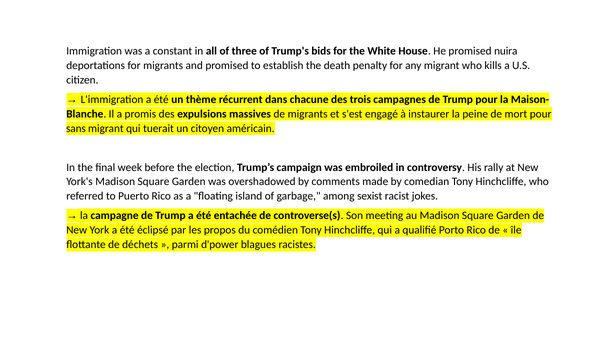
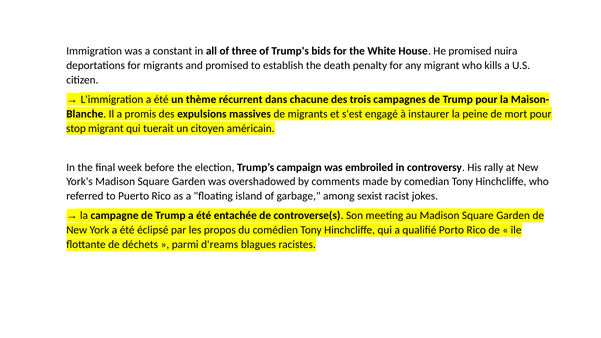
sans: sans -> stop
d'power: d'power -> d'reams
